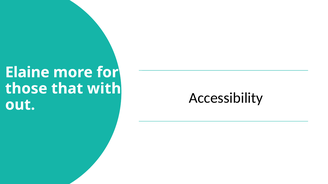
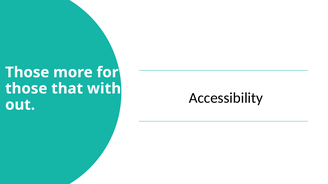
Elaine at (27, 73): Elaine -> Those
